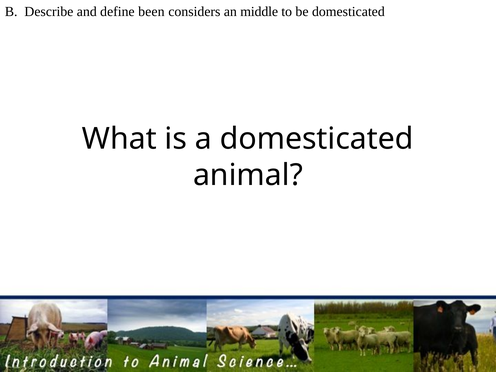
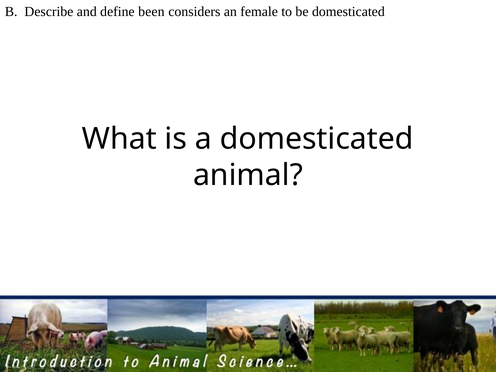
middle: middle -> female
